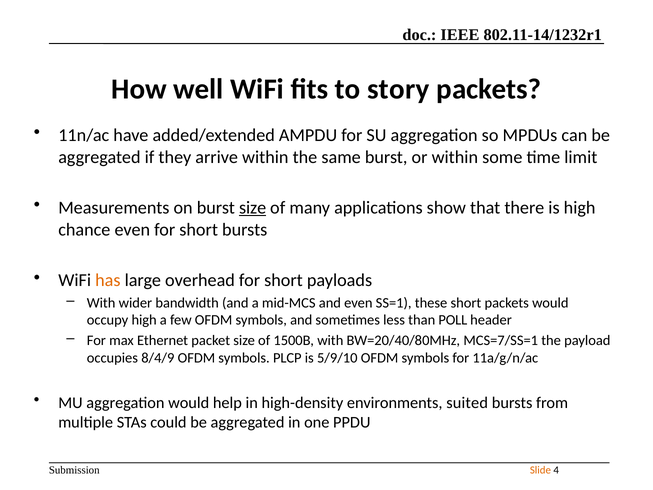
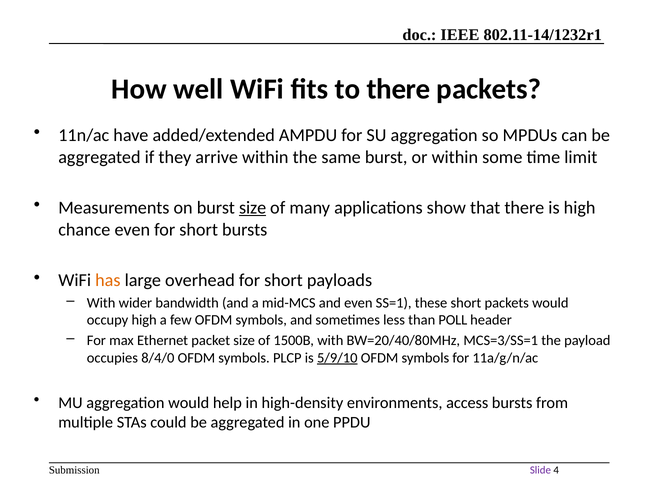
to story: story -> there
MCS=7/SS=1: MCS=7/SS=1 -> MCS=3/SS=1
8/4/9: 8/4/9 -> 8/4/0
5/9/10 underline: none -> present
suited: suited -> access
Slide colour: orange -> purple
